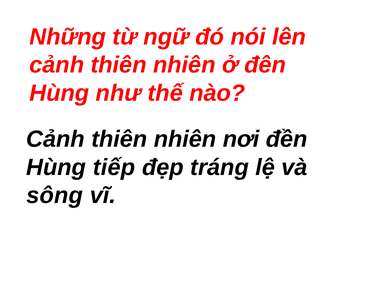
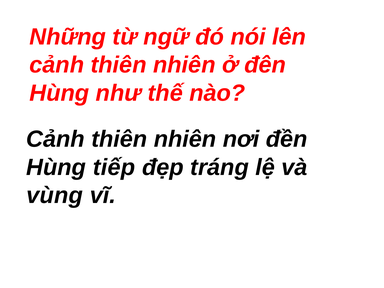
sông: sông -> vùng
